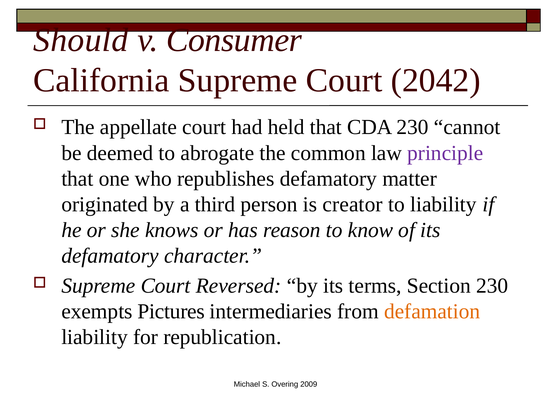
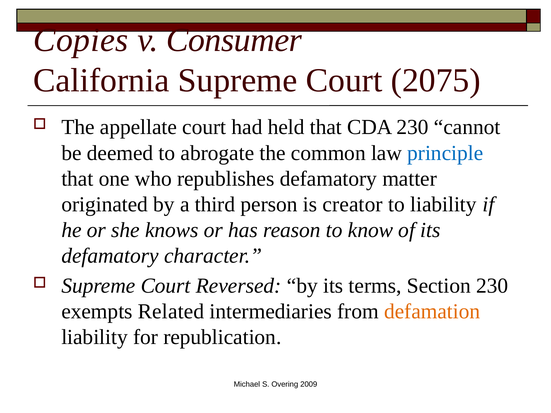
Should: Should -> Copies
2042: 2042 -> 2075
principle colour: purple -> blue
Pictures: Pictures -> Related
